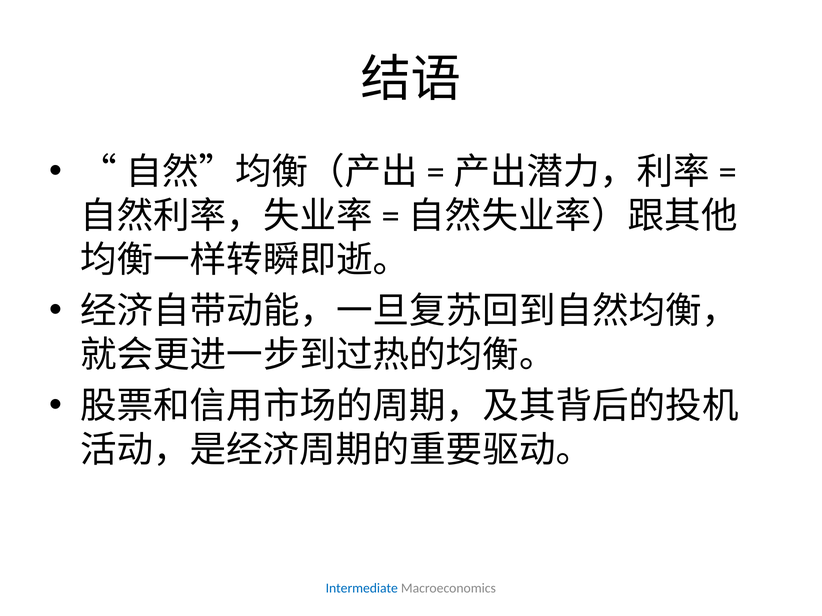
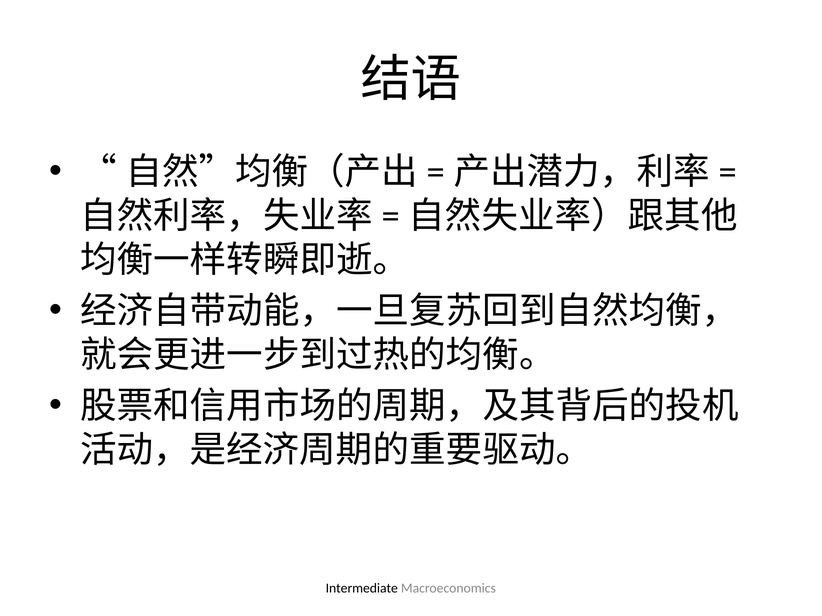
Intermediate colour: blue -> black
